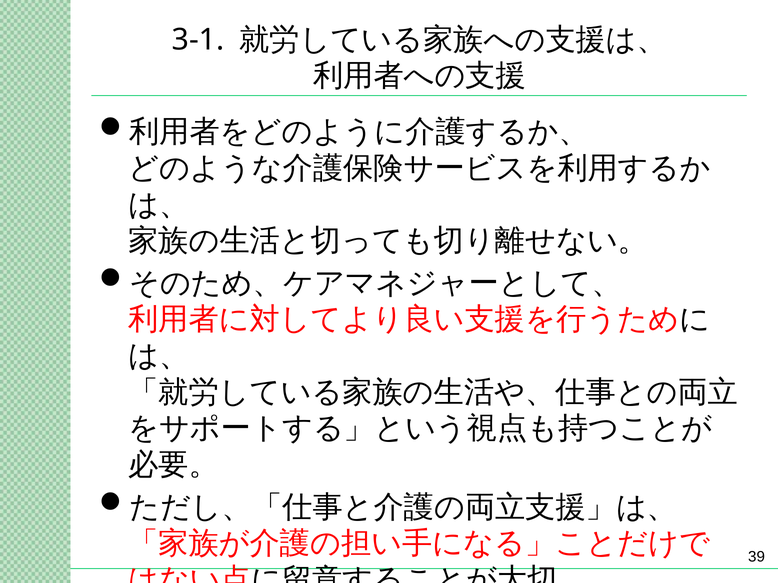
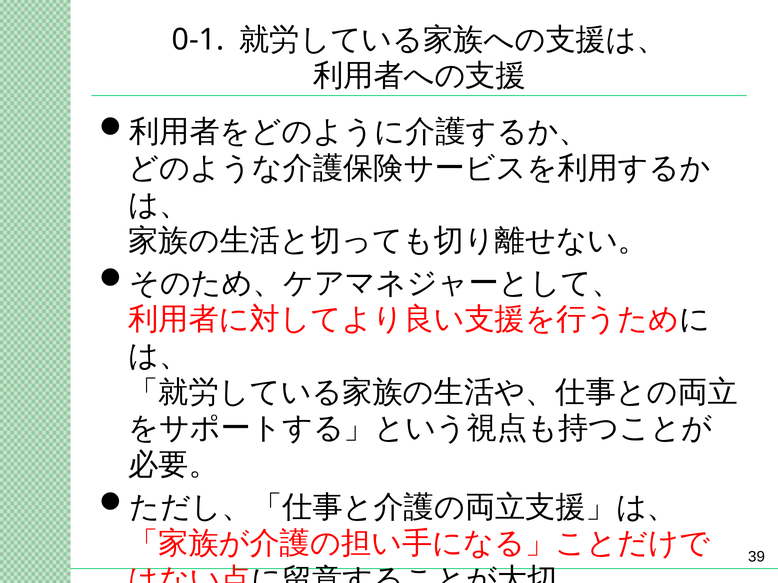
3-1: 3-1 -> 0-1
